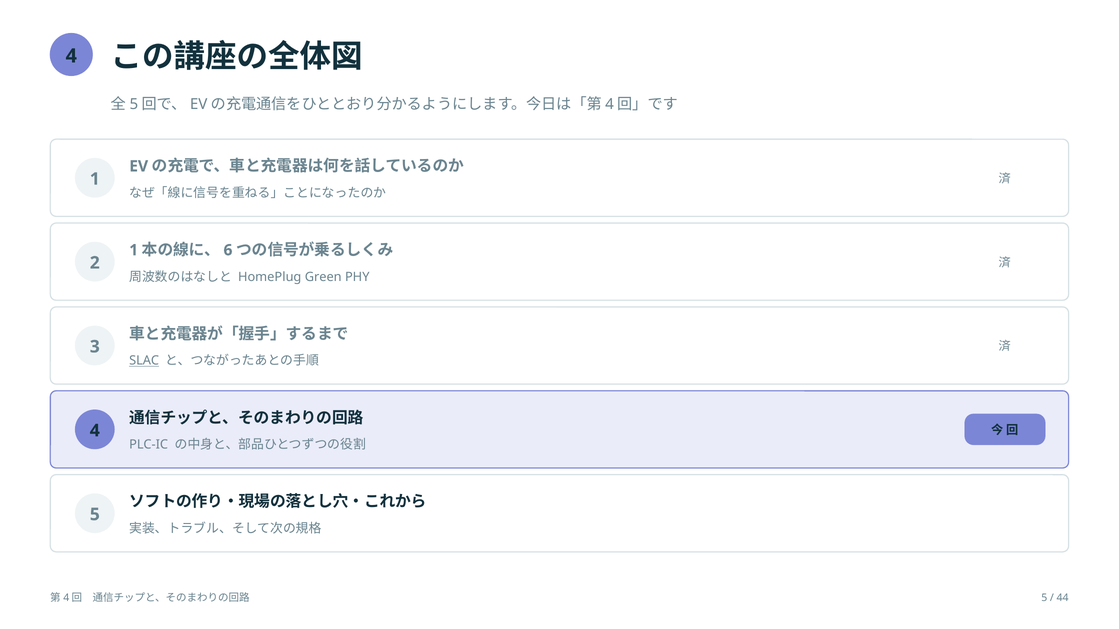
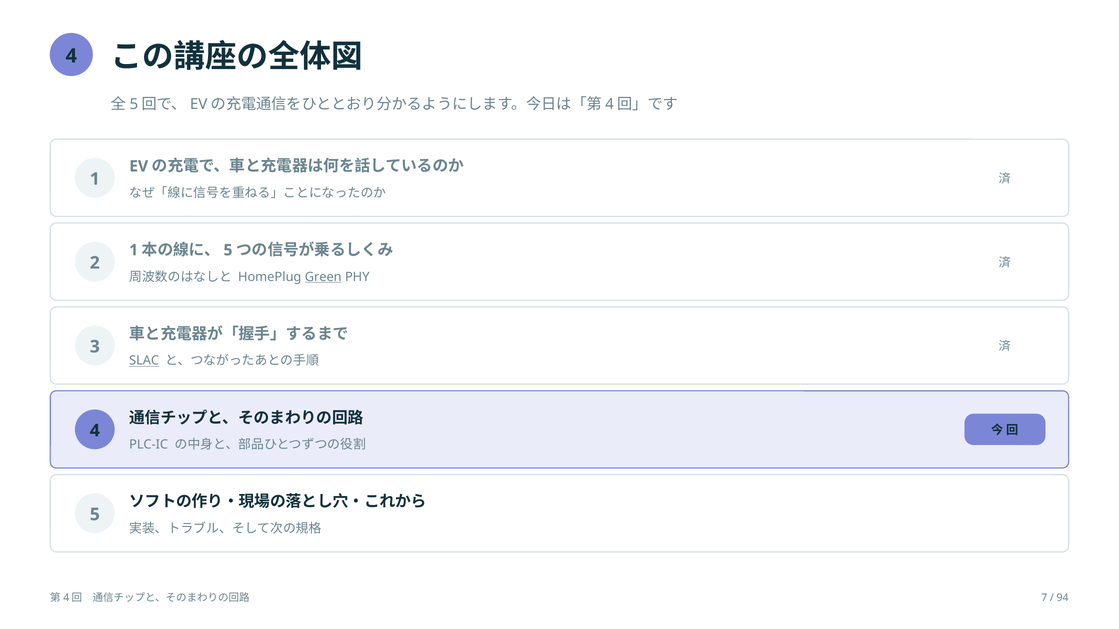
6 at (228, 250): 6 -> 5
Green underline: none -> present
5 at (1044, 598): 5 -> 7
44: 44 -> 94
